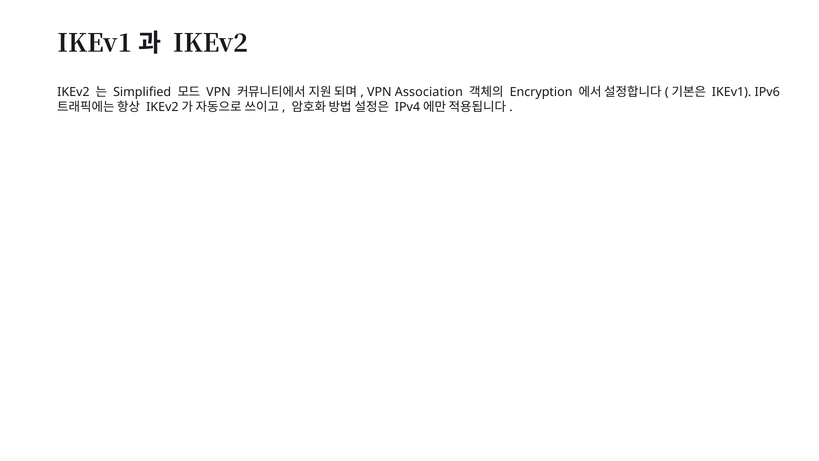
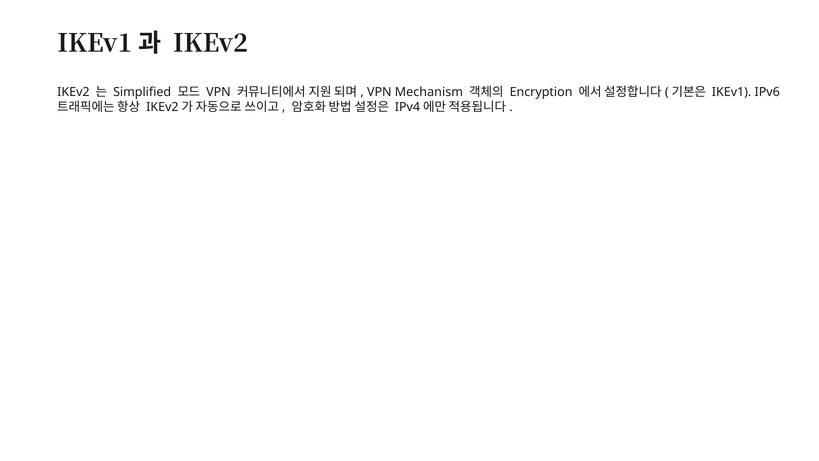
Association: Association -> Mechanism
